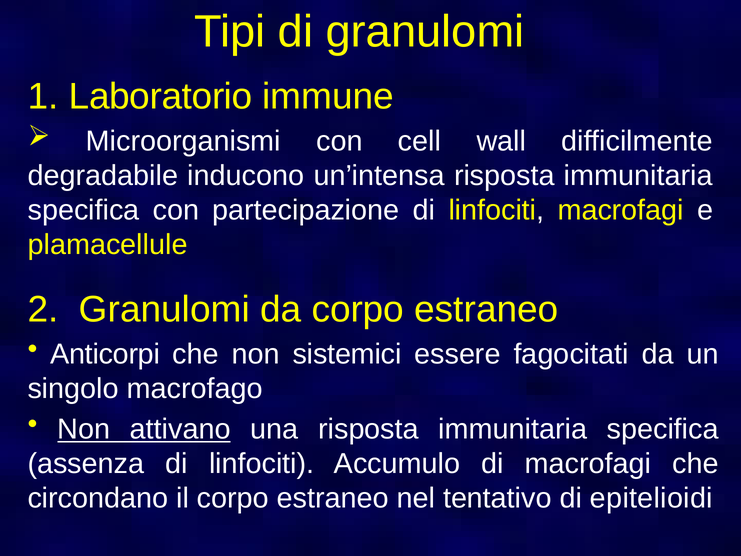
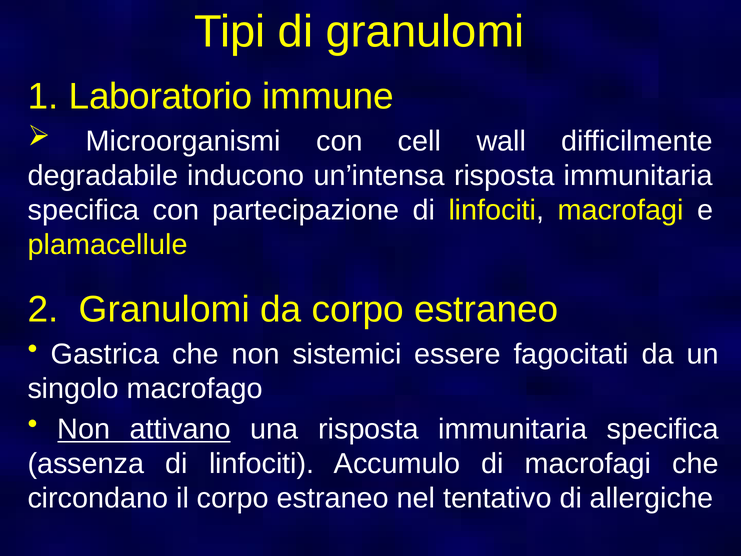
Anticorpi: Anticorpi -> Gastrica
epitelioidi: epitelioidi -> allergiche
